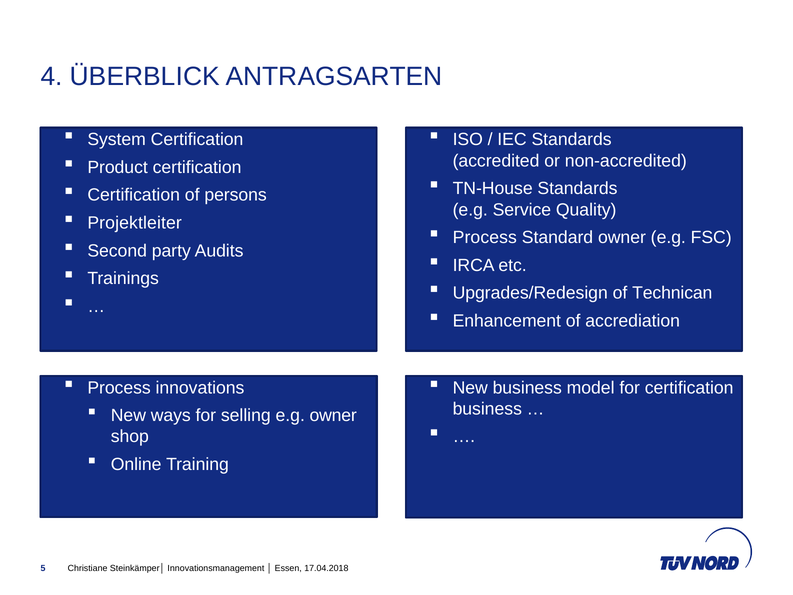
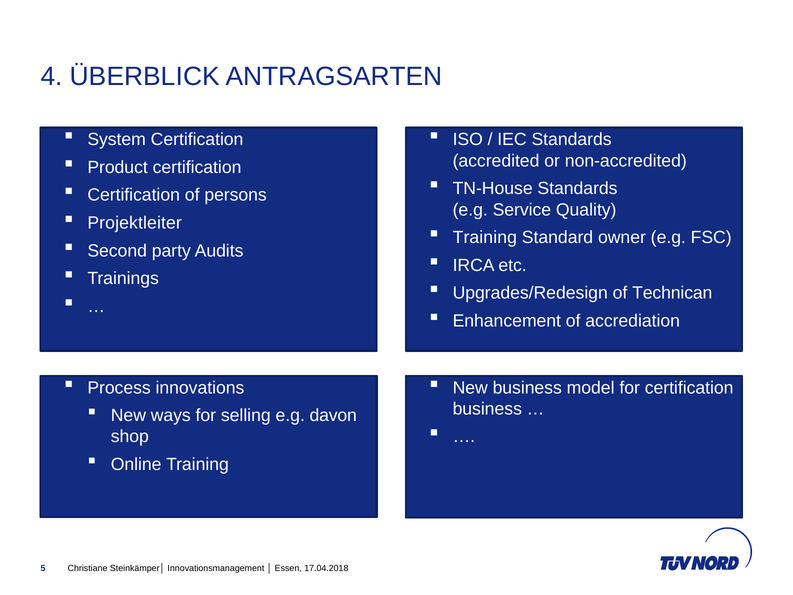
Process at (485, 237): Process -> Training
e.g owner: owner -> davon
